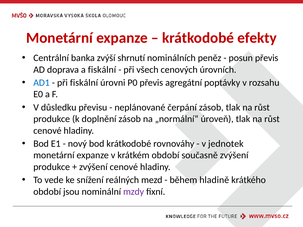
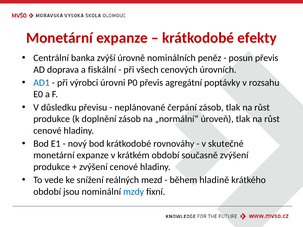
shrnutí: shrnutí -> úrovně
při fiskální: fiskální -> výrobci
jednotek: jednotek -> skutečné
mzdy colour: purple -> blue
